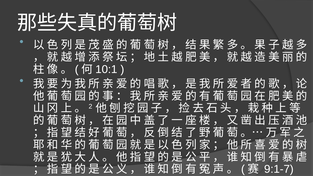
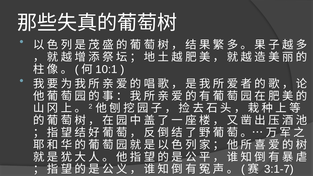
9:1-7: 9:1-7 -> 3:1-7
